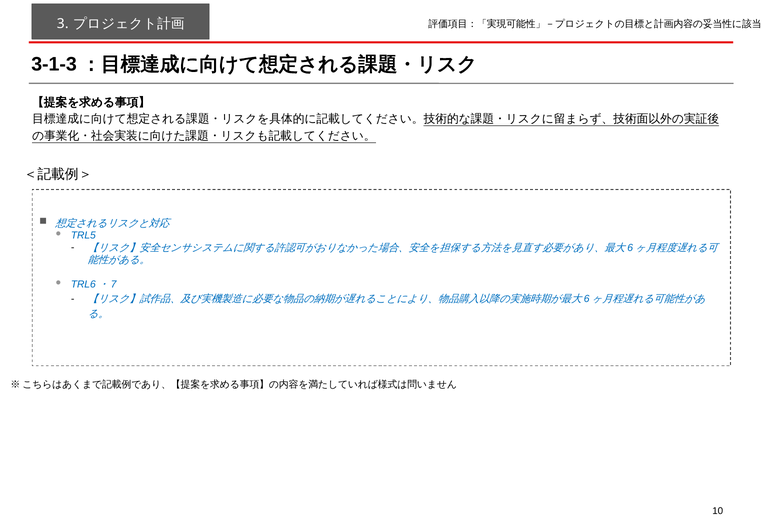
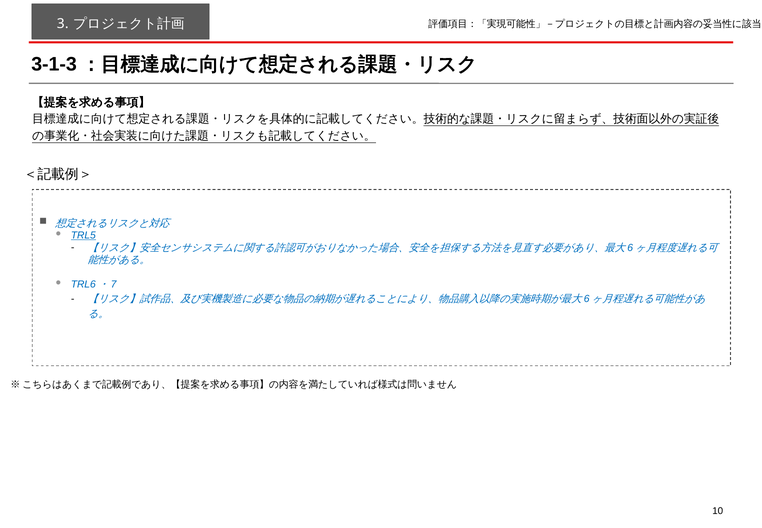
TRL5 underline: none -> present
